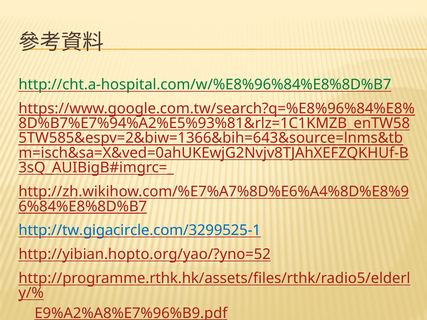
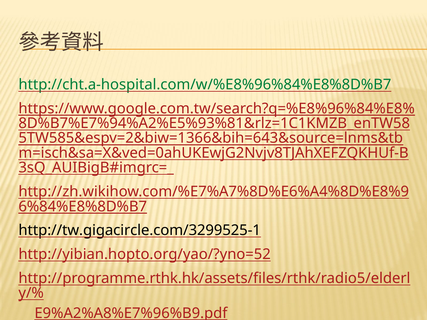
http://tw.gigacircle.com/3299525-1 colour: blue -> black
